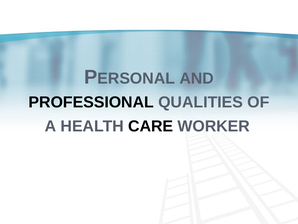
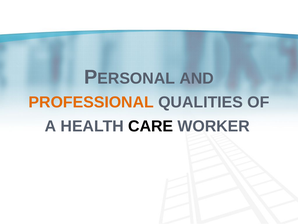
PROFESSIONAL colour: black -> orange
